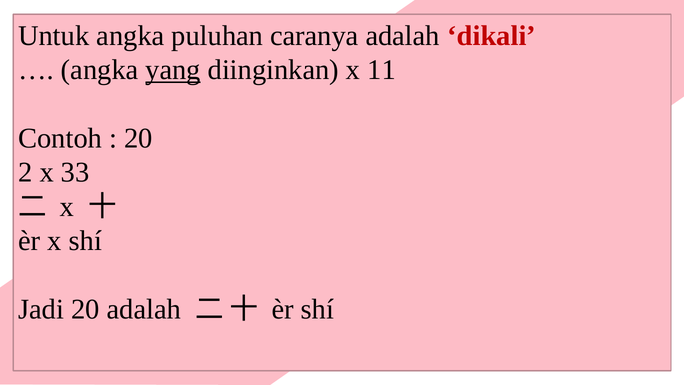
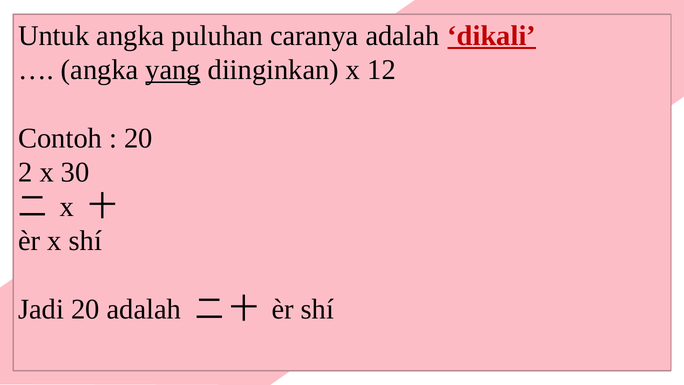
dikali underline: none -> present
11: 11 -> 12
33: 33 -> 30
